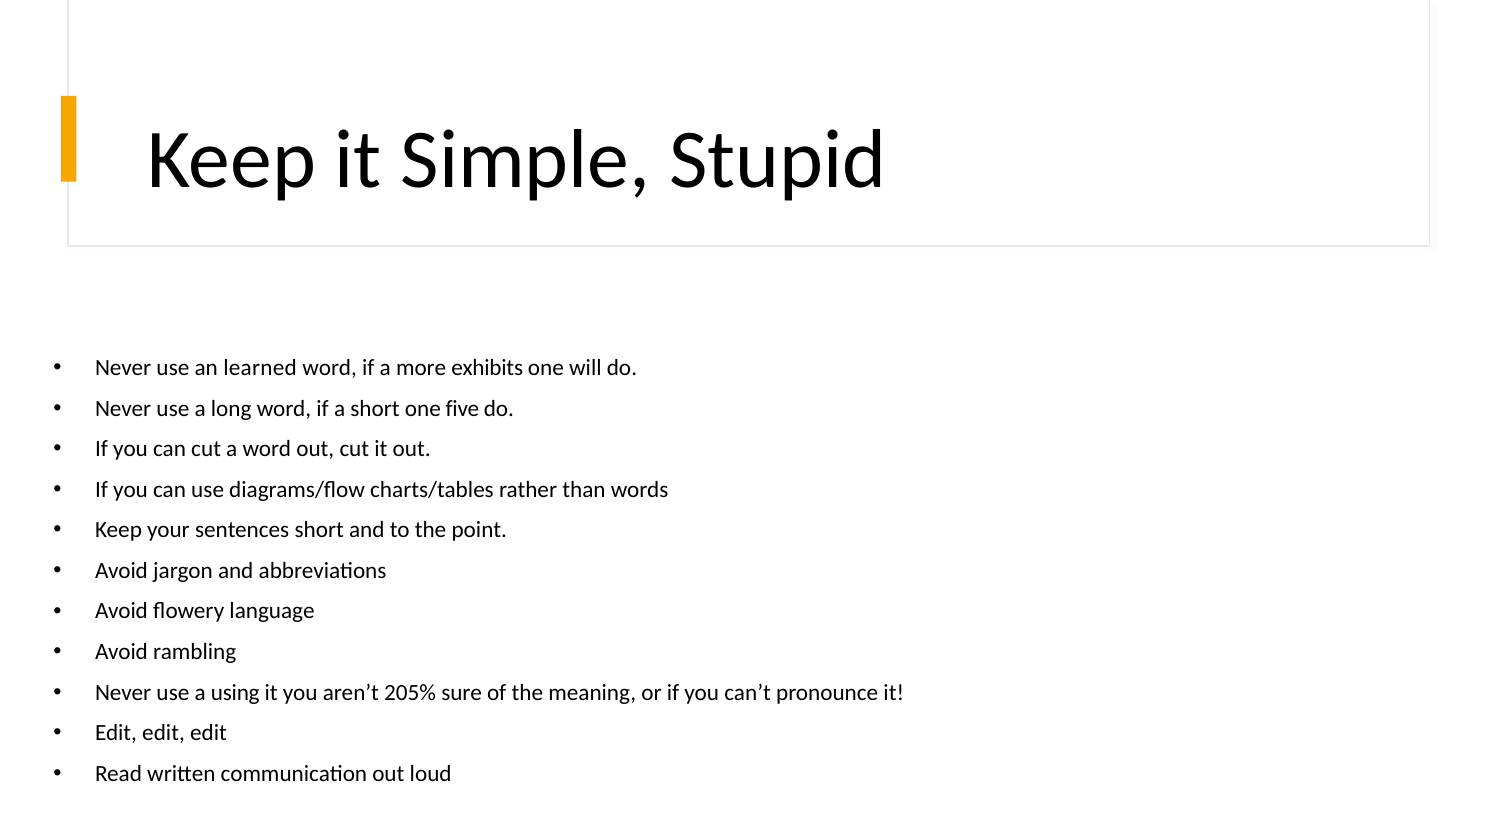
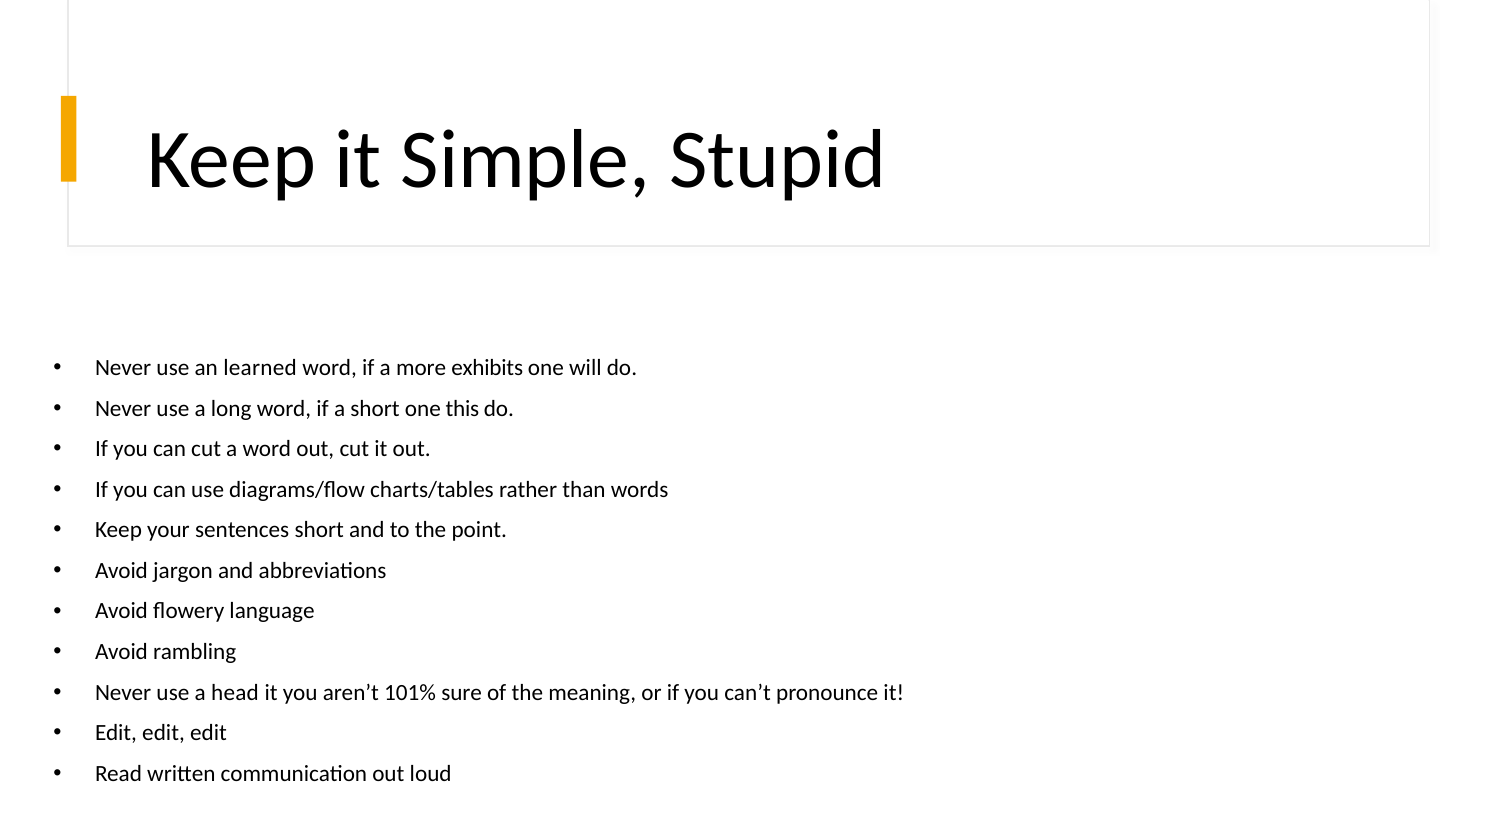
five: five -> this
using: using -> head
205%: 205% -> 101%
